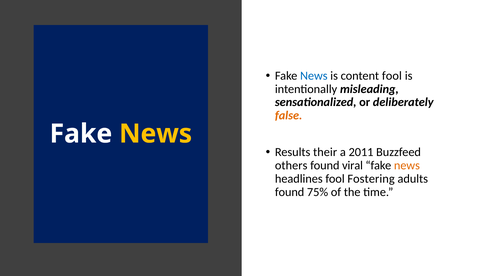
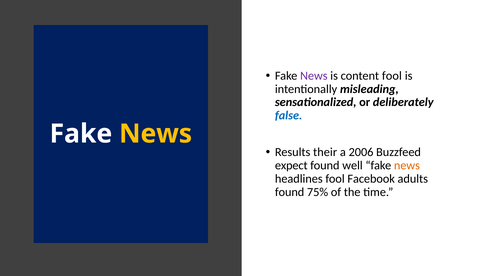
News at (314, 76) colour: blue -> purple
false colour: orange -> blue
2011: 2011 -> 2006
others: others -> expect
viral: viral -> well
Fostering: Fostering -> Facebook
